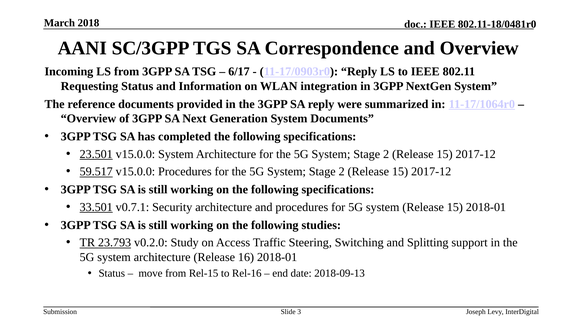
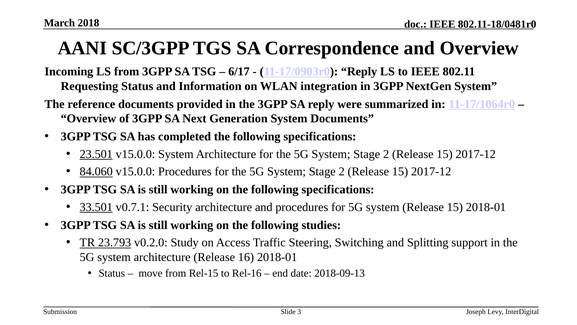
59.517: 59.517 -> 84.060
